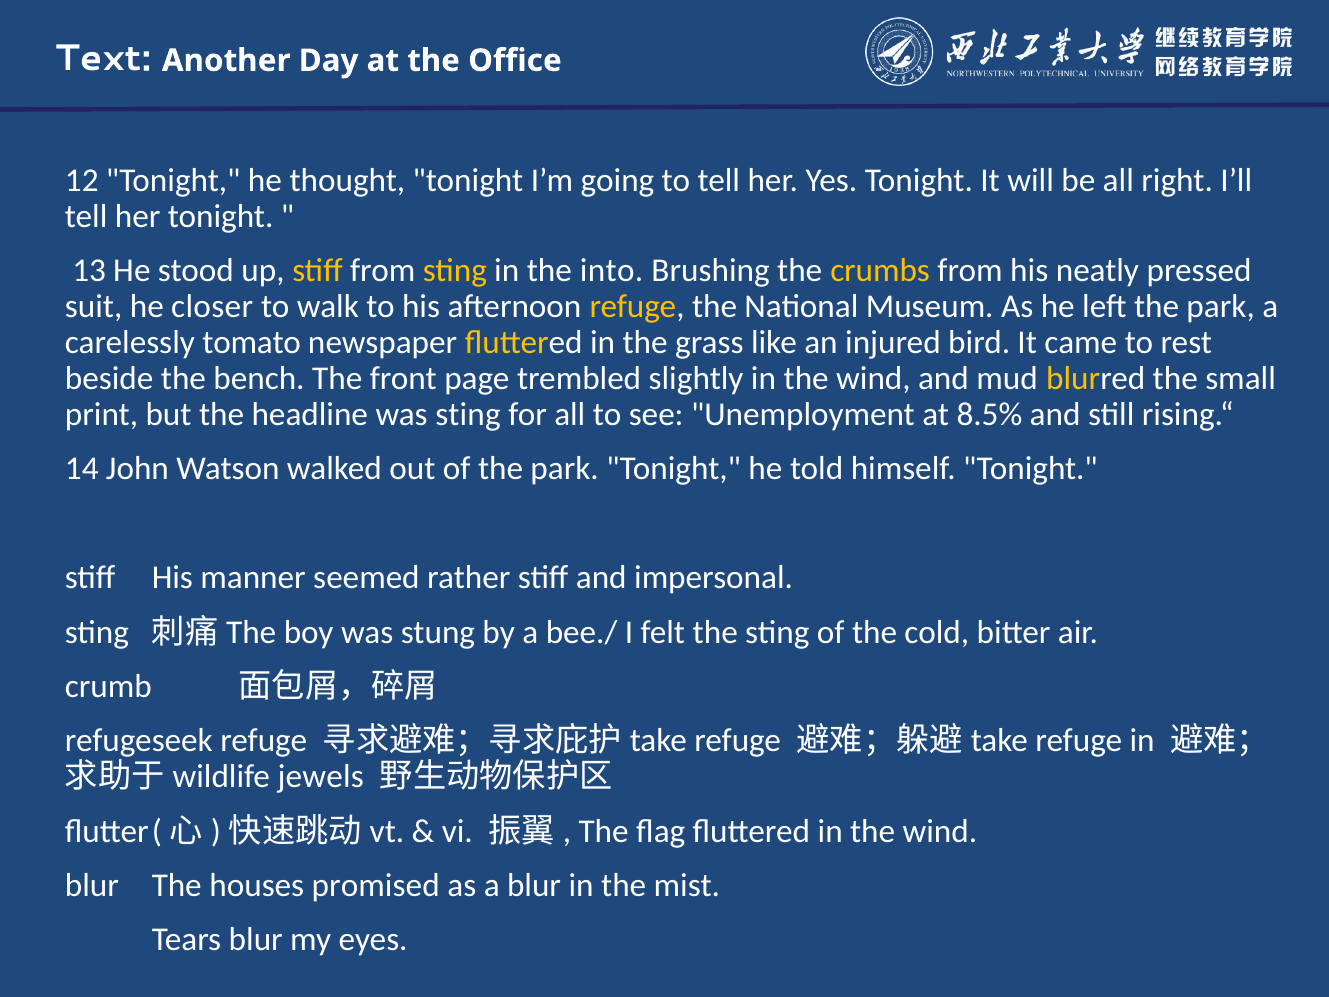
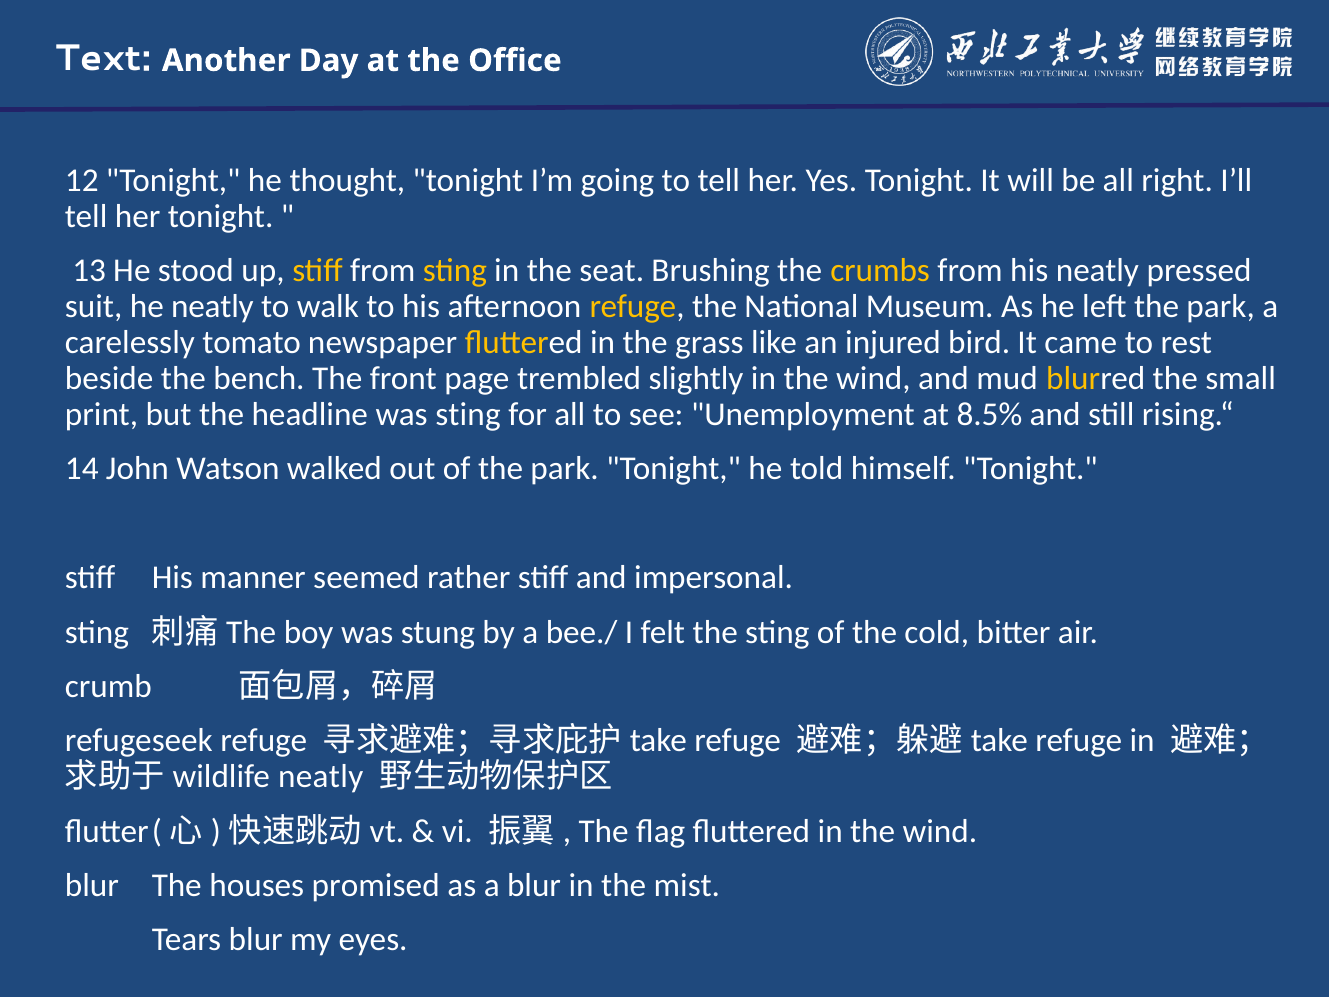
into: into -> seat
he closer: closer -> neatly
jewels at (321, 777): jewels -> neatly
